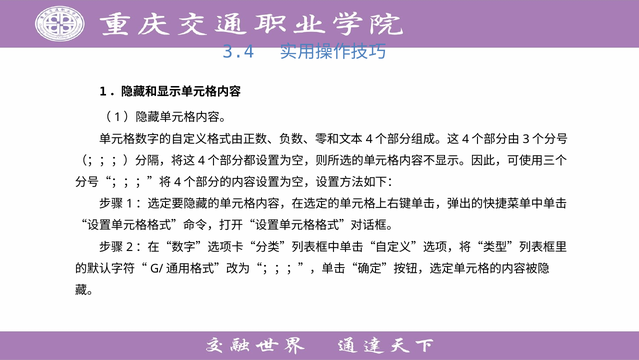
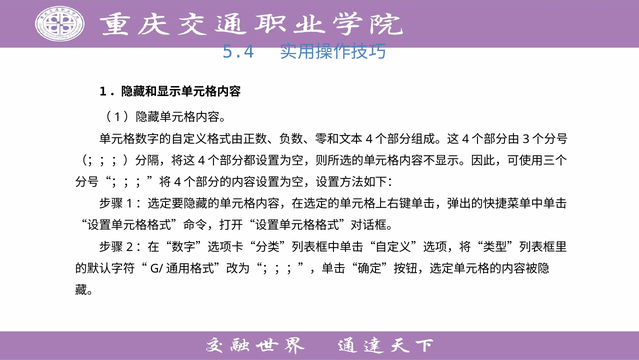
3.4: 3.4 -> 5.4
